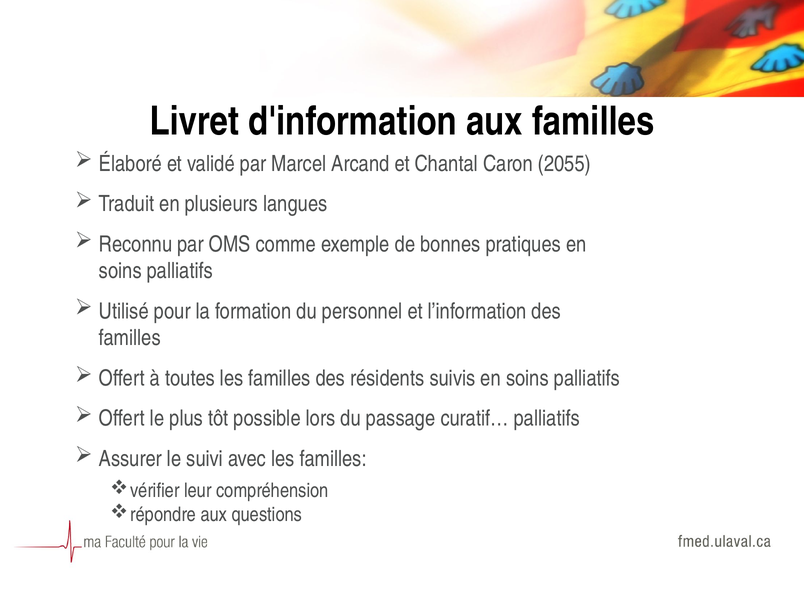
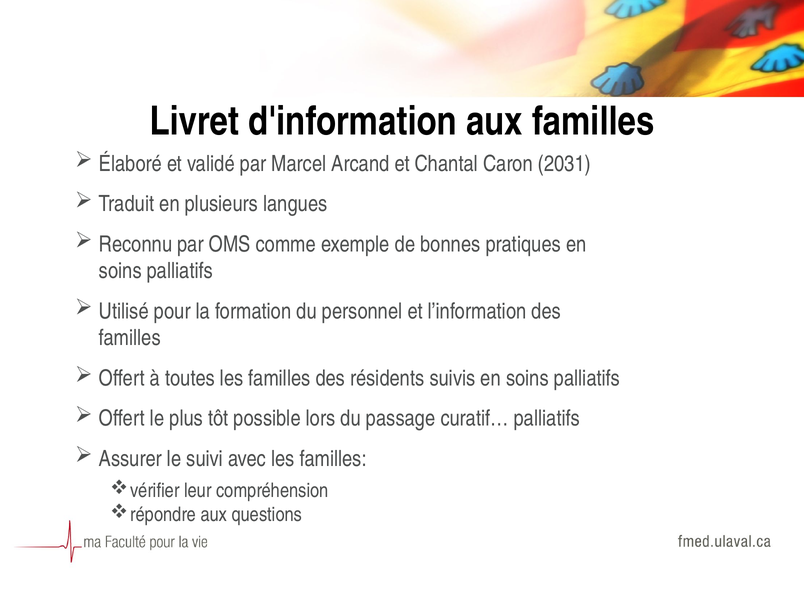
2055: 2055 -> 2031
